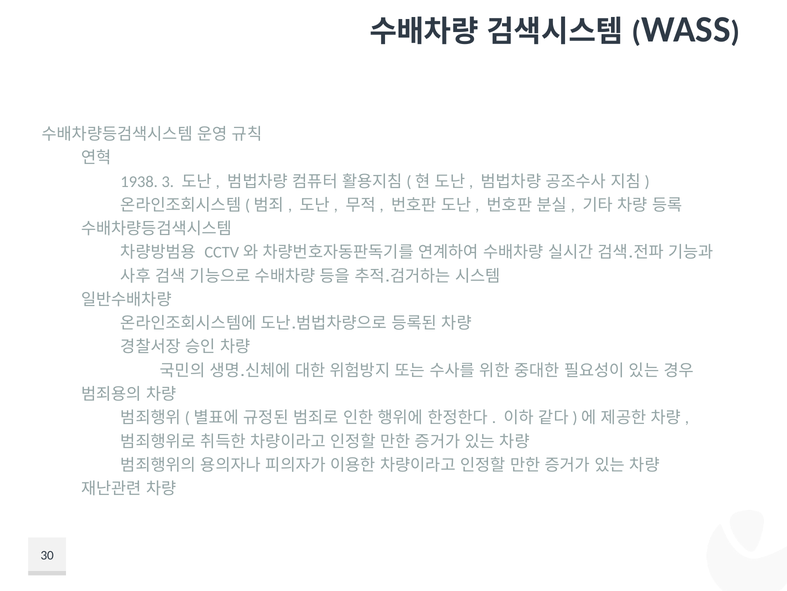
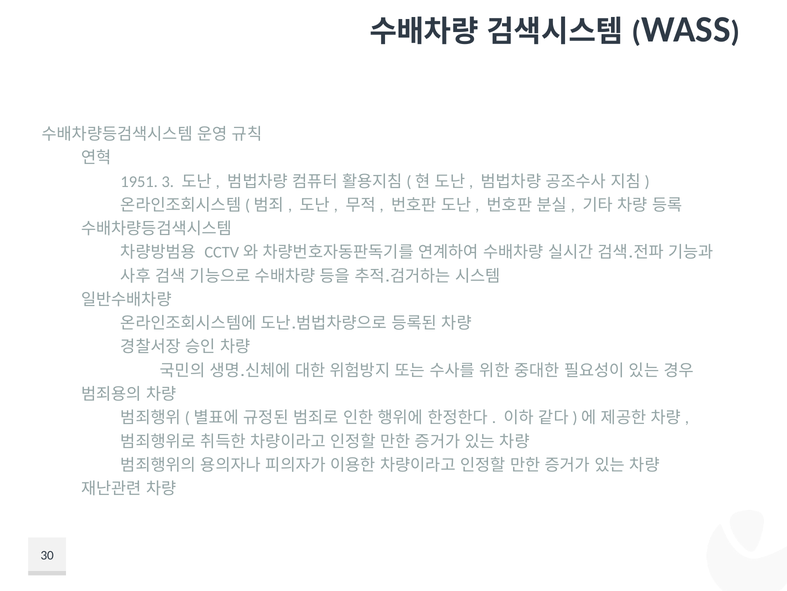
1938: 1938 -> 1951
